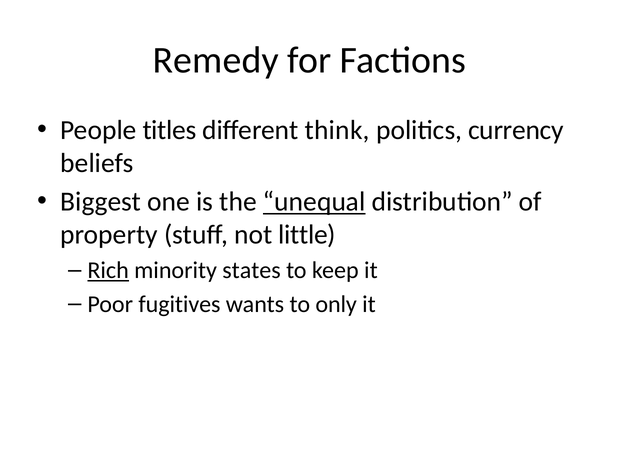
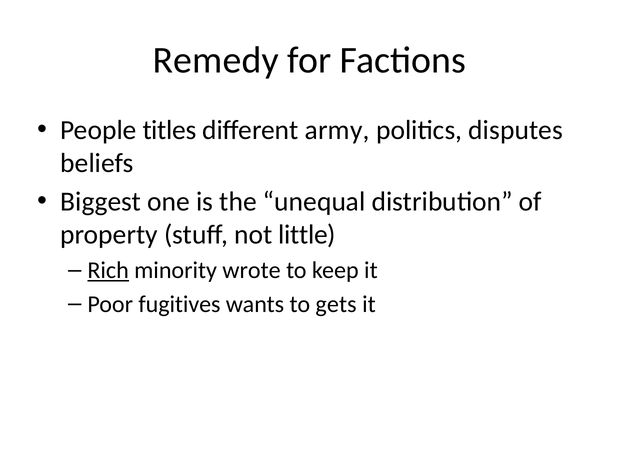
think: think -> army
currency: currency -> disputes
unequal underline: present -> none
states: states -> wrote
only: only -> gets
